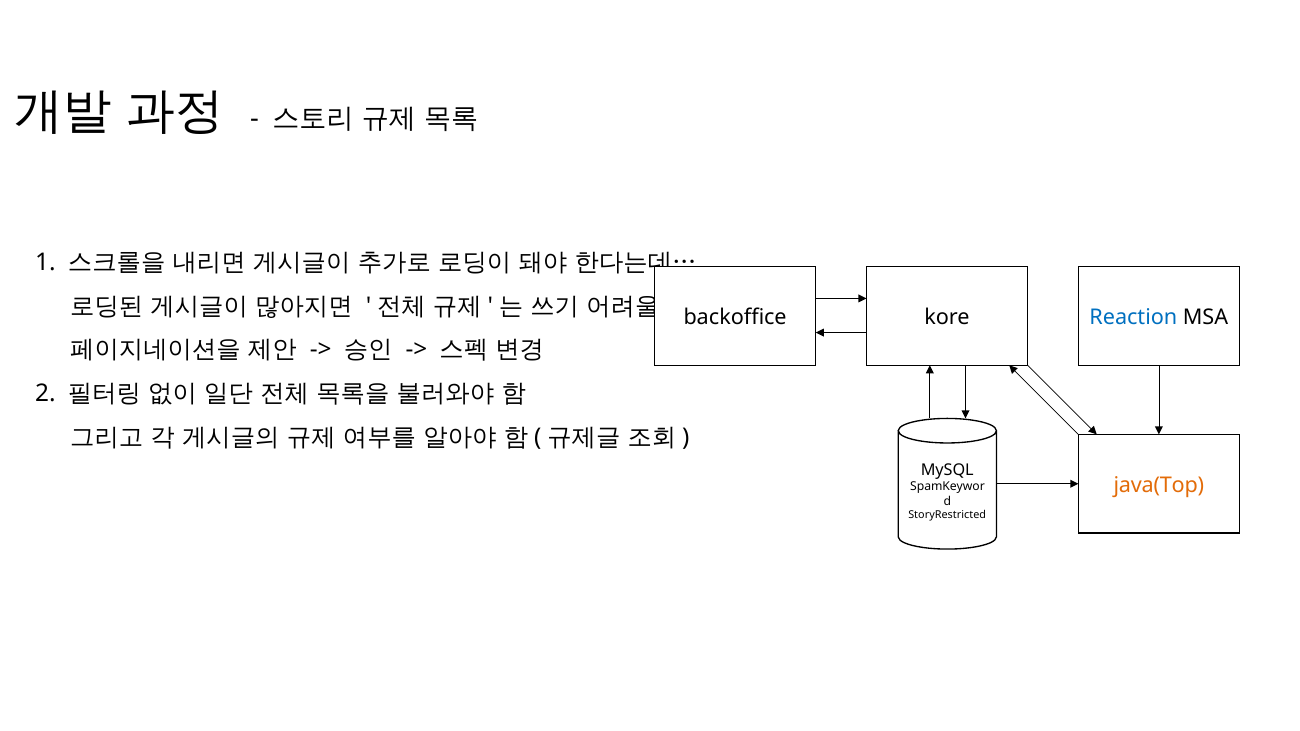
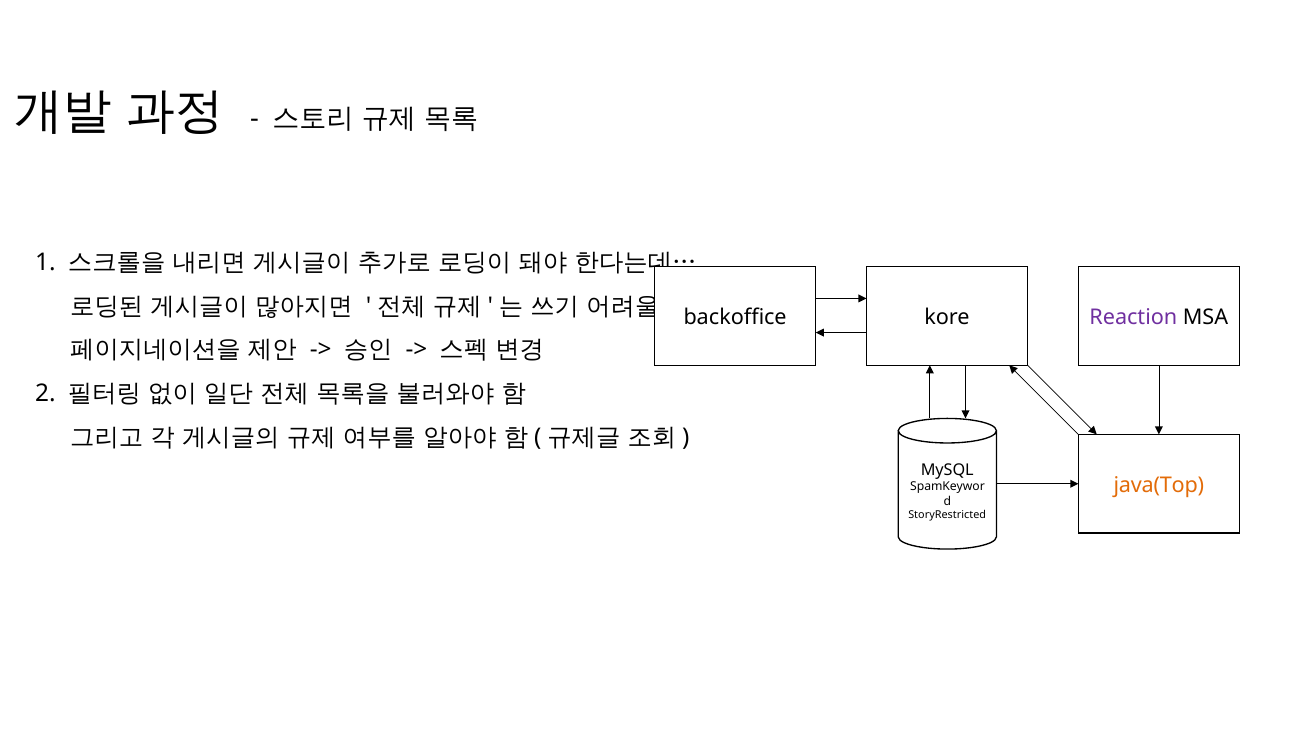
Reaction colour: blue -> purple
